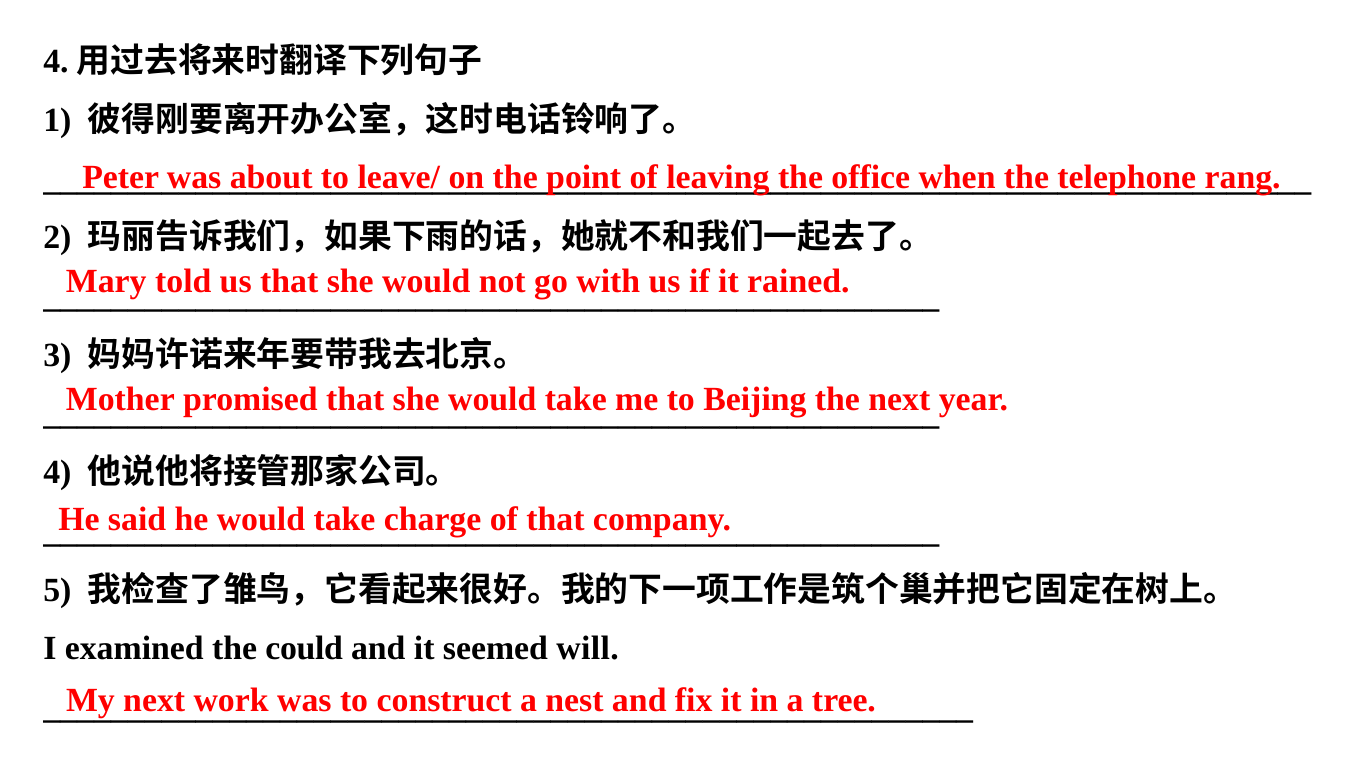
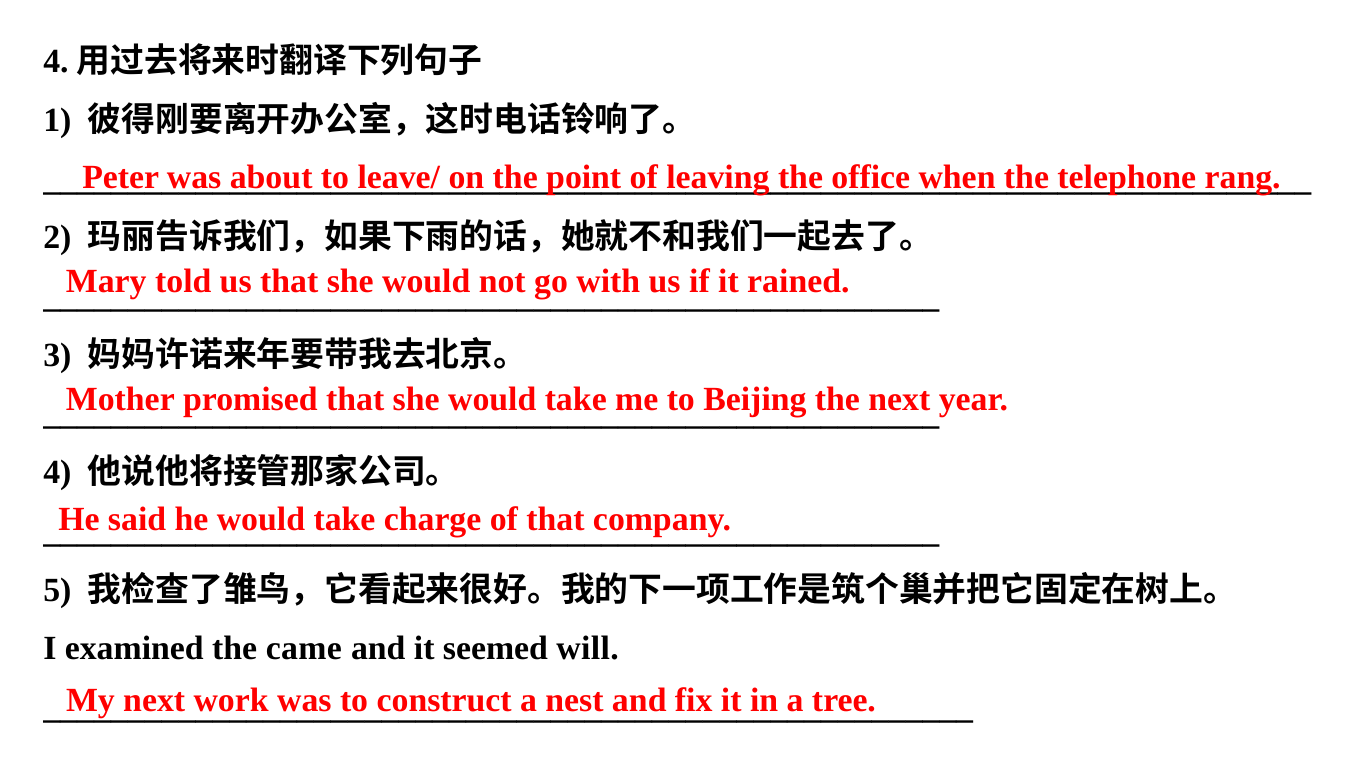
could: could -> came
